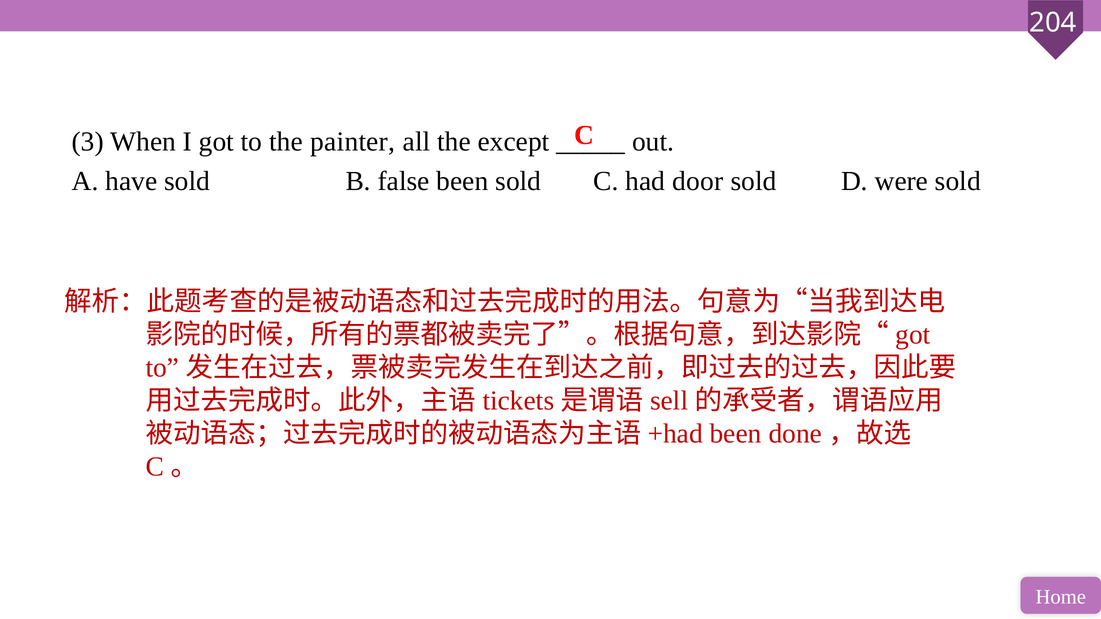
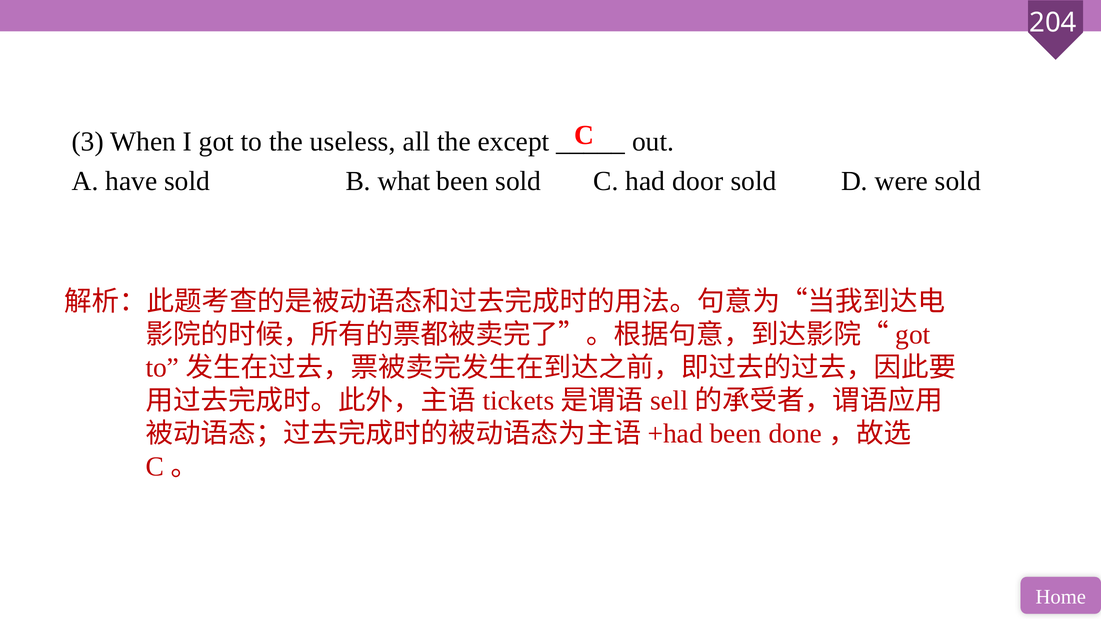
painter: painter -> useless
false: false -> what
